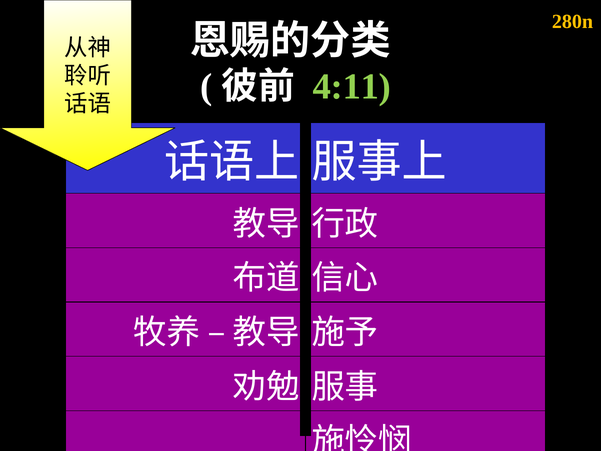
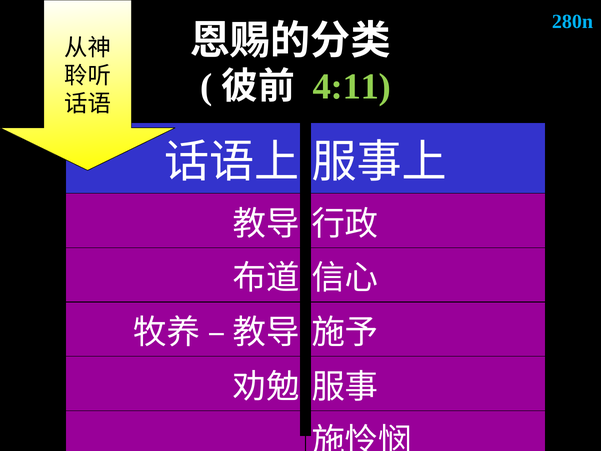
280n colour: yellow -> light blue
